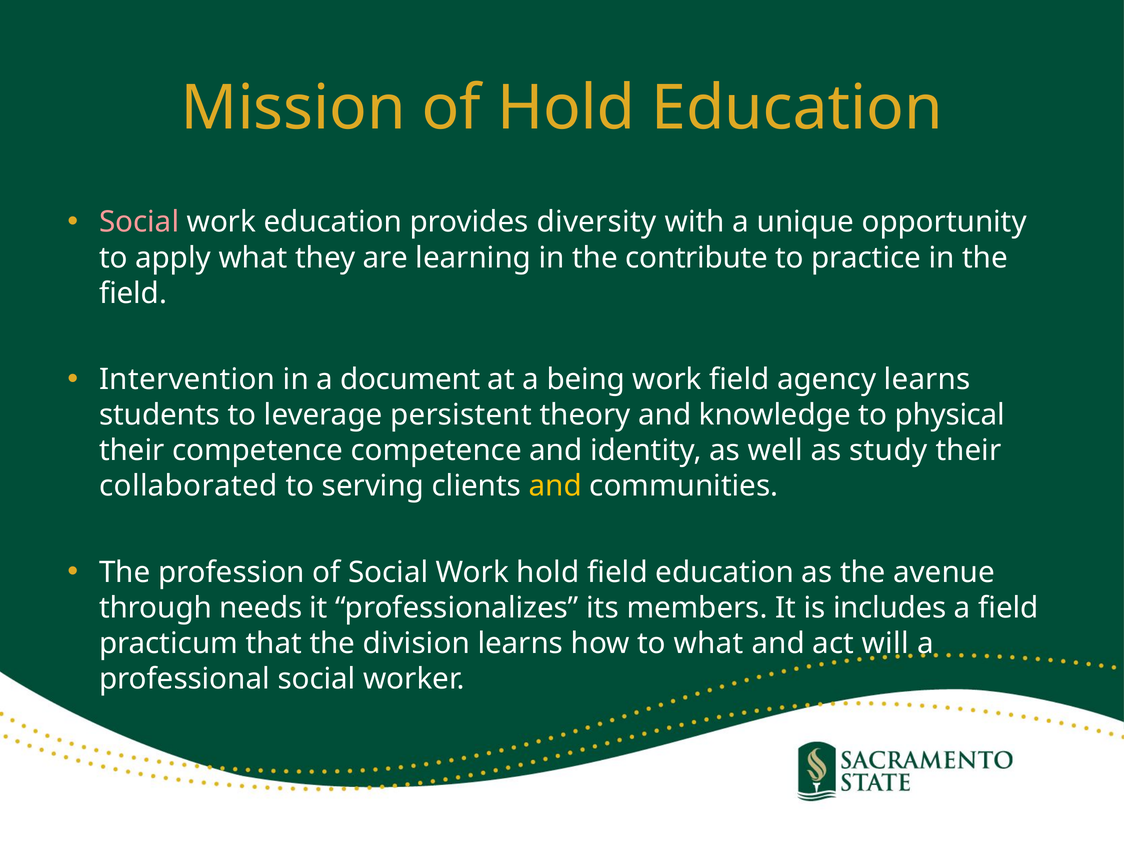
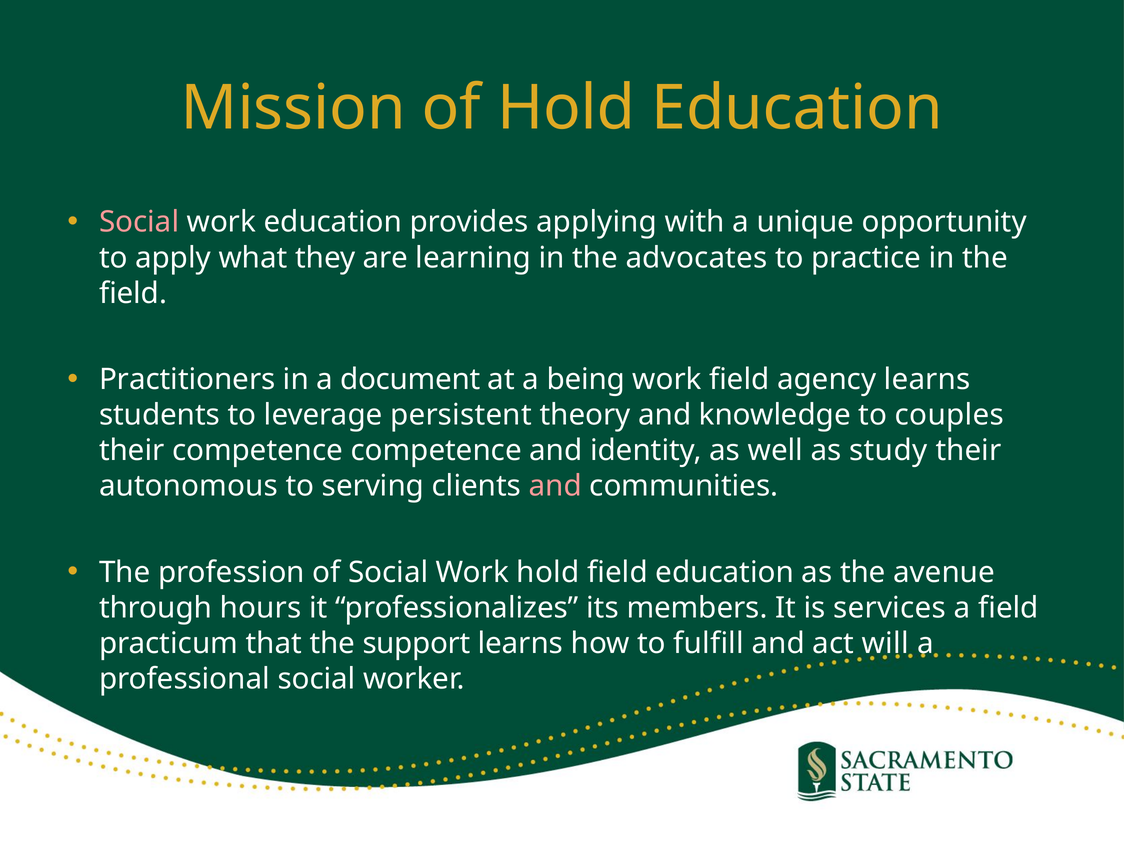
diversity: diversity -> applying
contribute: contribute -> advocates
Intervention: Intervention -> Practitioners
physical: physical -> couples
collaborated: collaborated -> autonomous
and at (555, 486) colour: yellow -> pink
needs: needs -> hours
includes: includes -> services
division: division -> support
to what: what -> fulfill
